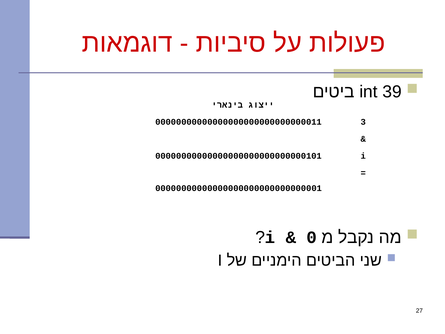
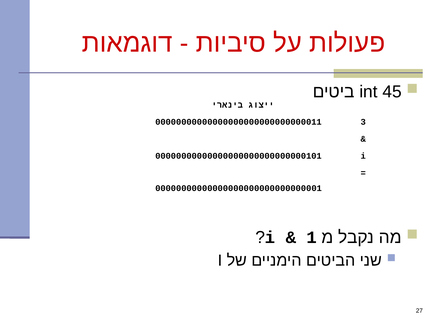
39: 39 -> 45
0: 0 -> 1
